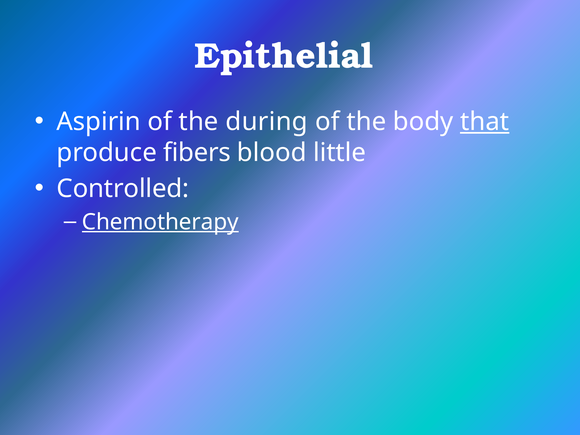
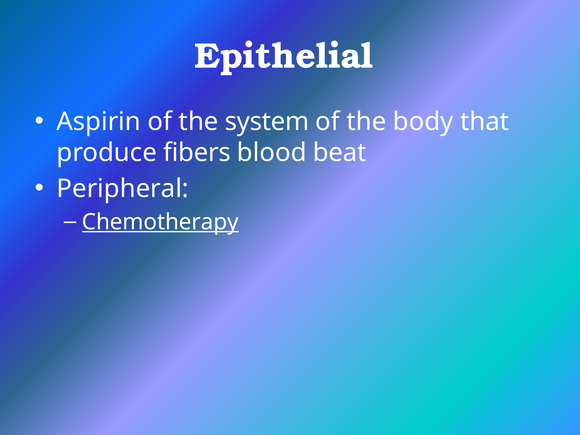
during: during -> system
that underline: present -> none
little: little -> beat
Controlled: Controlled -> Peripheral
